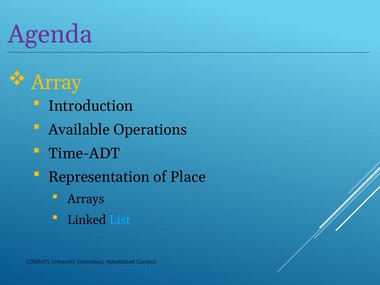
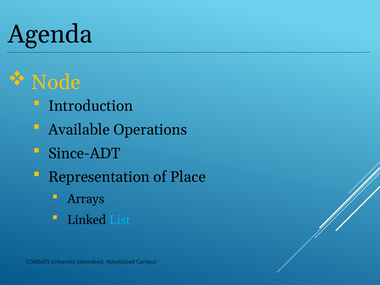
Agenda colour: purple -> black
Array: Array -> Node
Time-ADT: Time-ADT -> Since-ADT
